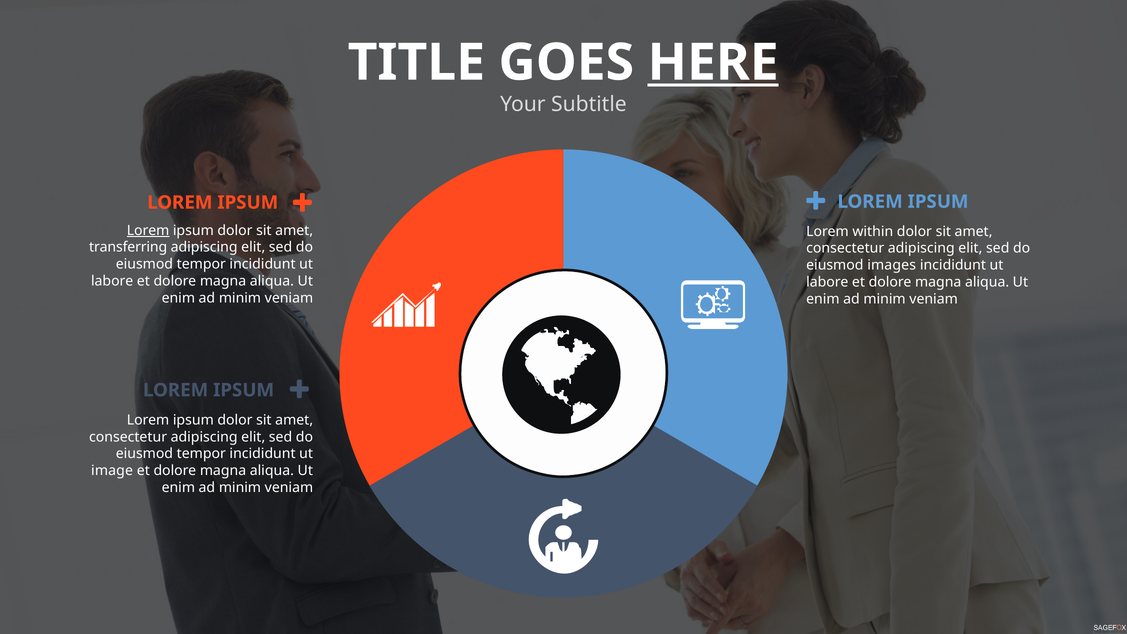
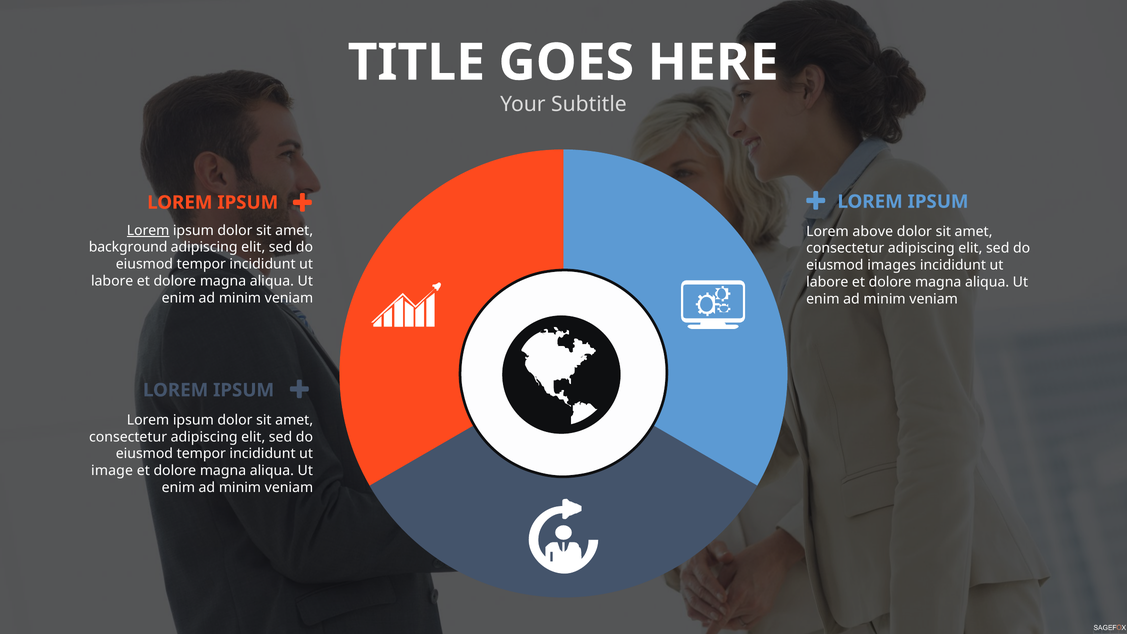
HERE underline: present -> none
within: within -> above
transferring: transferring -> background
